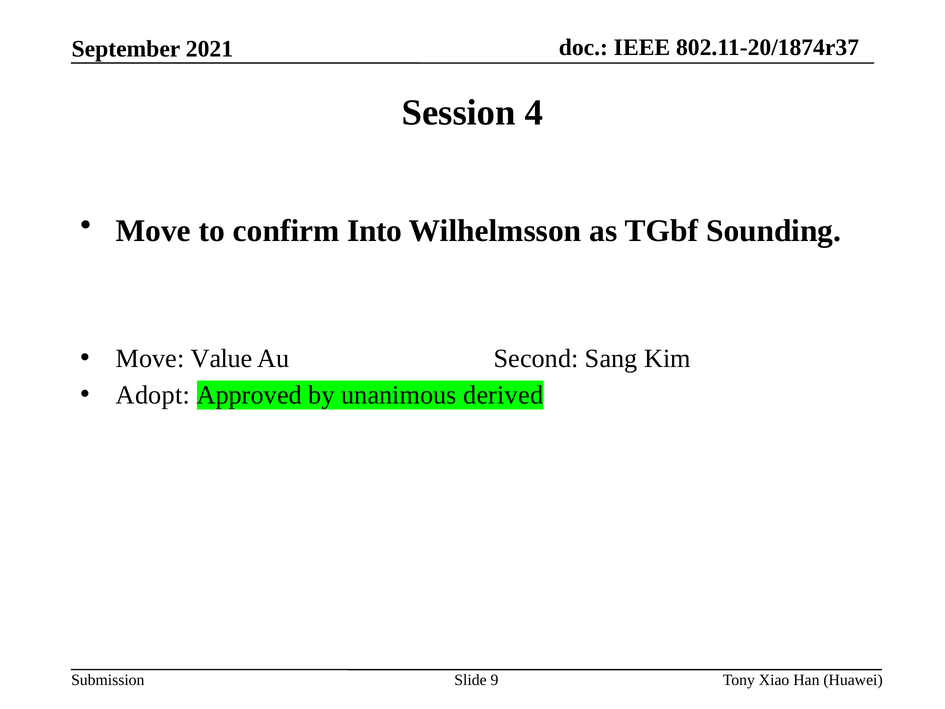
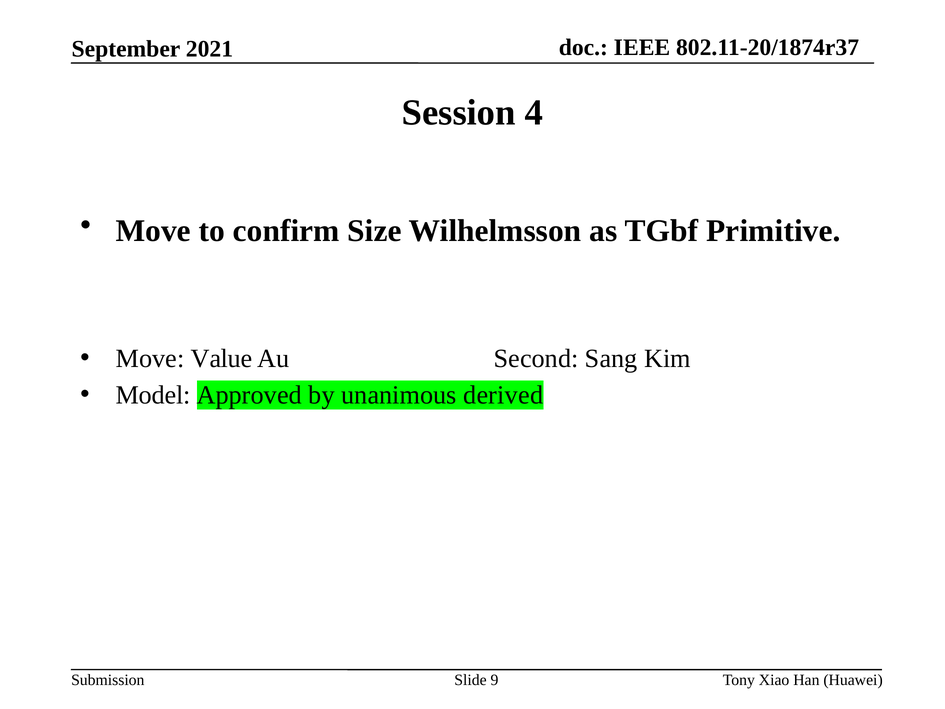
Into: Into -> Size
Sounding: Sounding -> Primitive
Adopt: Adopt -> Model
